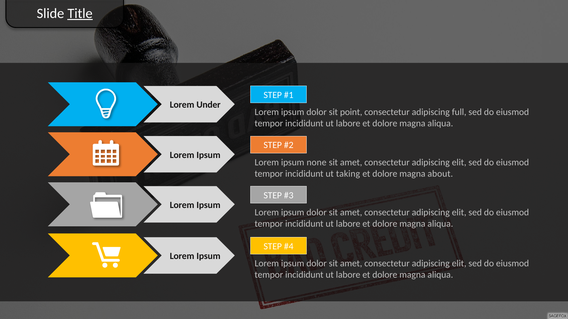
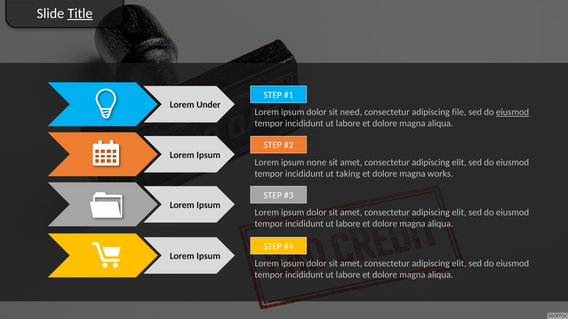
point: point -> need
full: full -> file
eiusmod at (513, 112) underline: none -> present
about: about -> works
